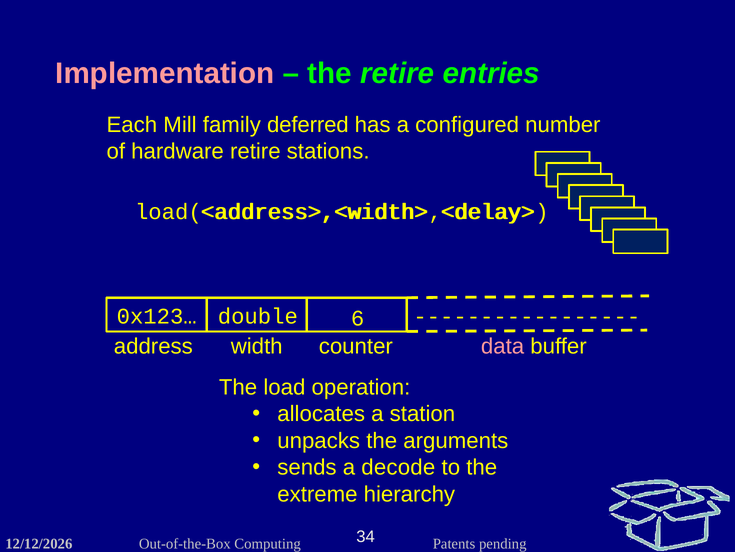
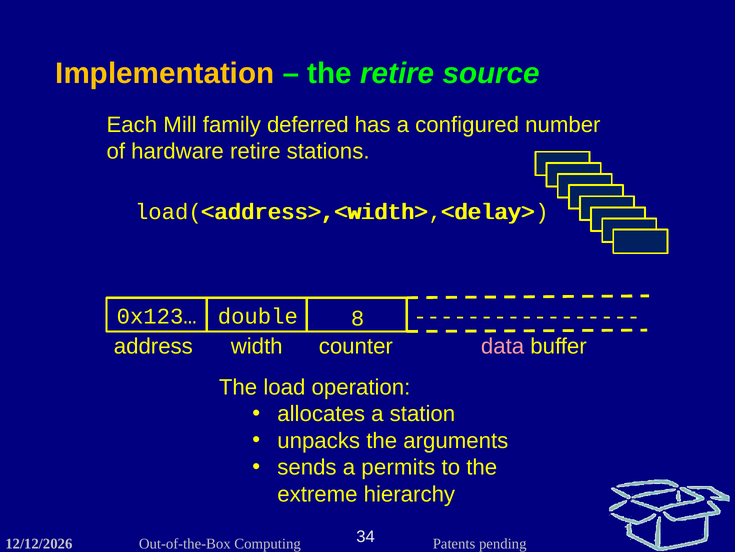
Implementation colour: pink -> yellow
entries: entries -> source
6: 6 -> 8
decode: decode -> permits
